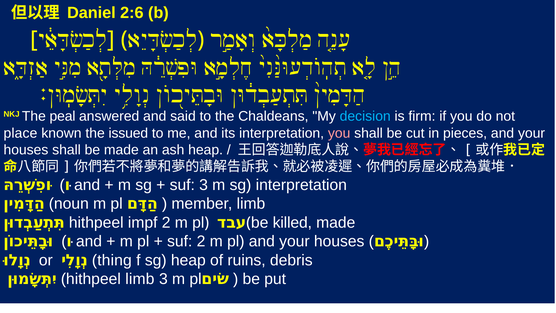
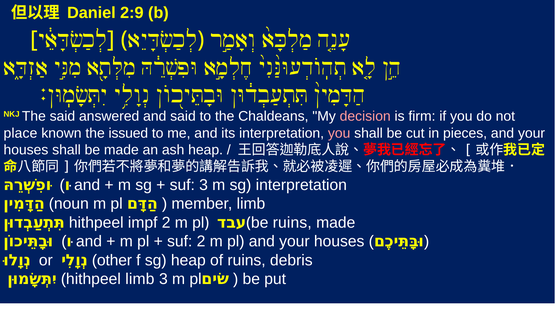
2:6: 2:6 -> 2:9
The peal: peal -> said
decision colour: light blue -> pink
be killed: killed -> ruins
thing: thing -> other
